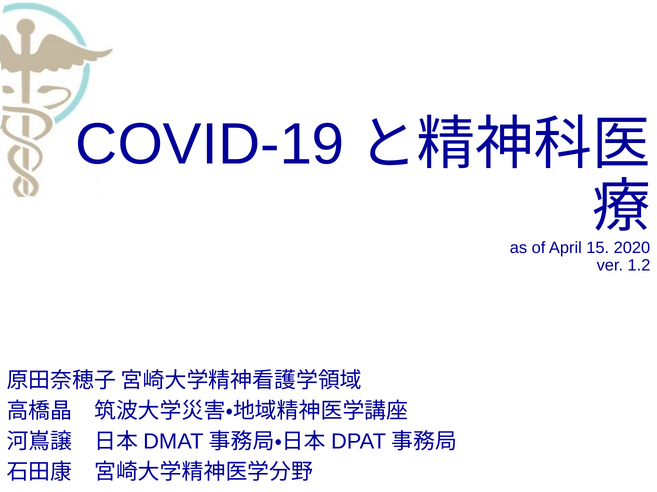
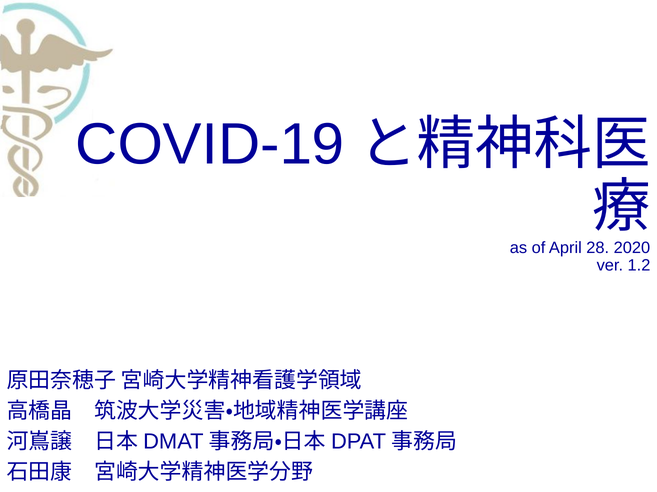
15: 15 -> 28
